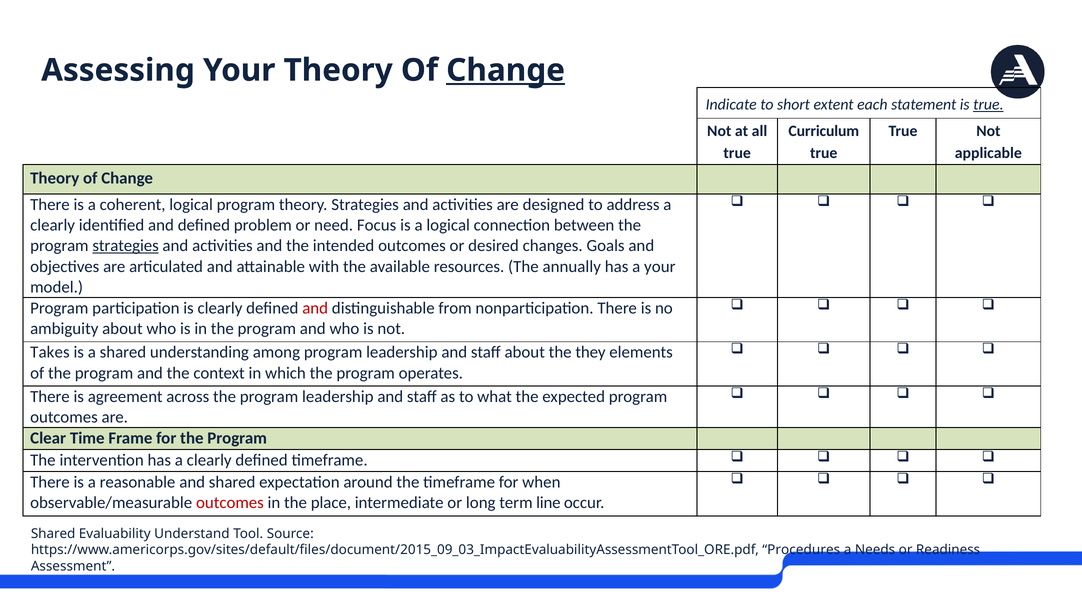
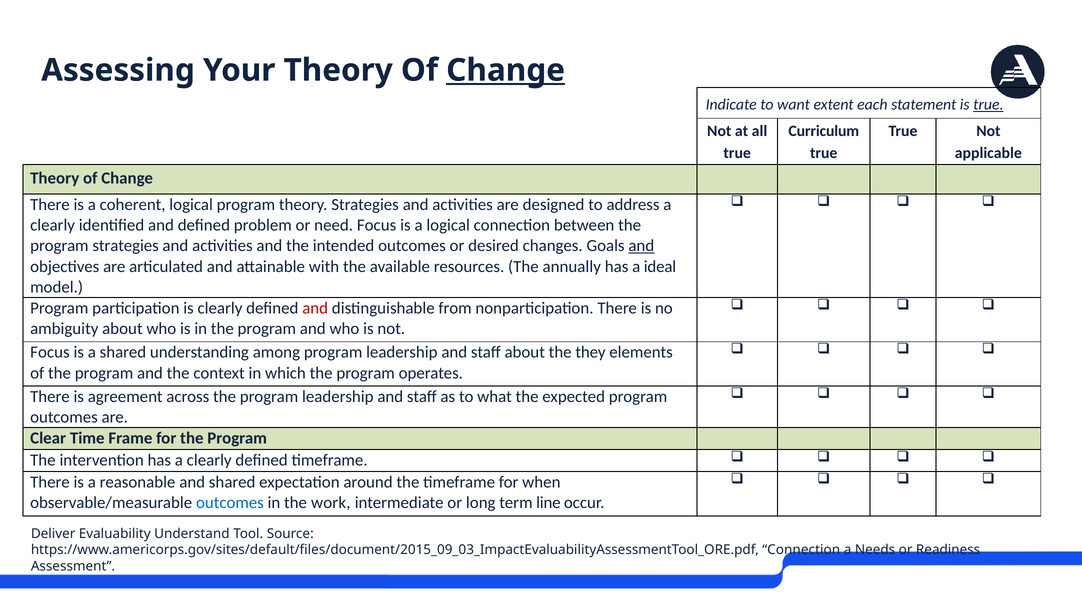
short: short -> want
strategies at (126, 246) underline: present -> none
and at (641, 246) underline: none -> present
a your: your -> ideal
Takes at (50, 352): Takes -> Focus
outcomes at (230, 503) colour: red -> blue
place: place -> work
Shared at (53, 533): Shared -> Deliver
Procedures at (801, 549): Procedures -> Connection
